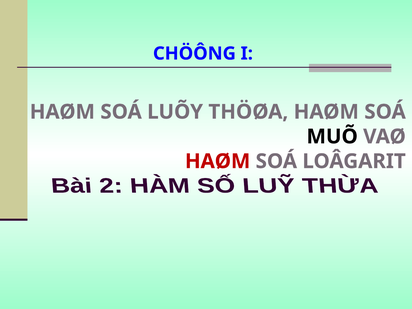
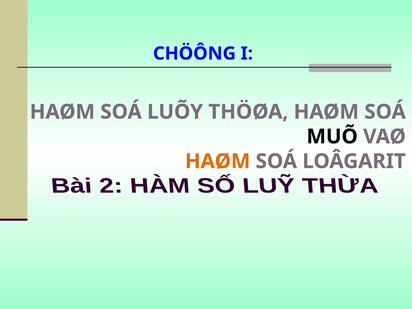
HAØM at (218, 161) colour: red -> orange
